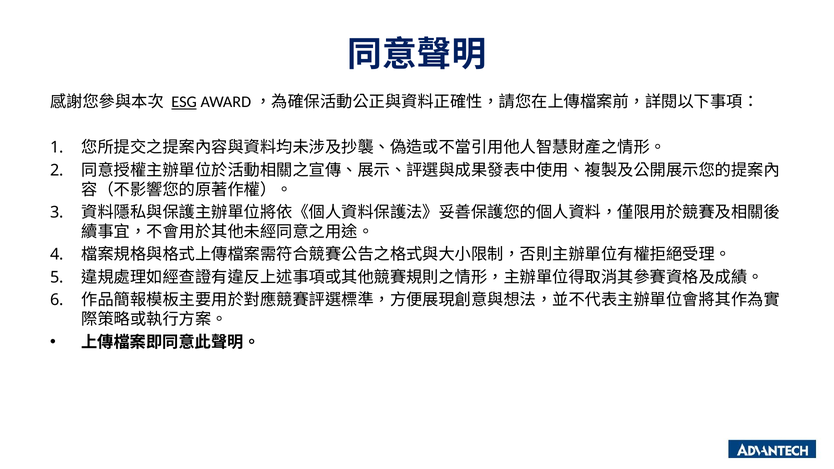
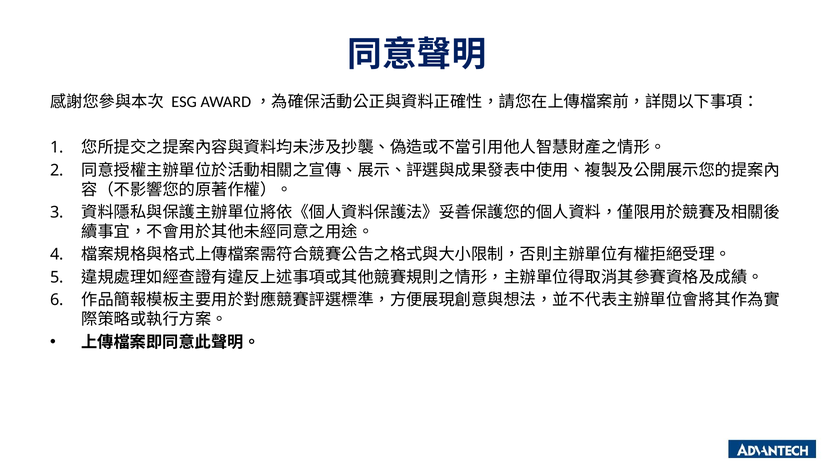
ESG underline: present -> none
